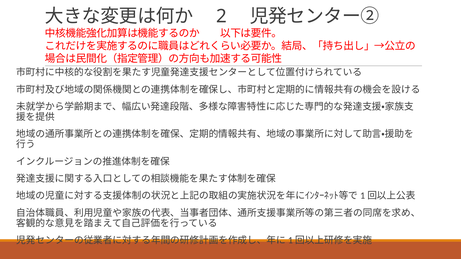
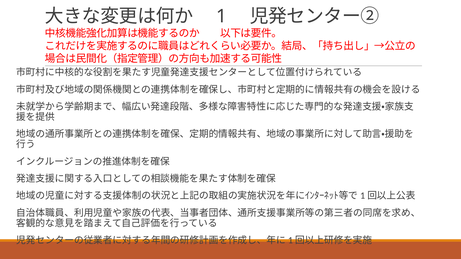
2: 2 -> 1
